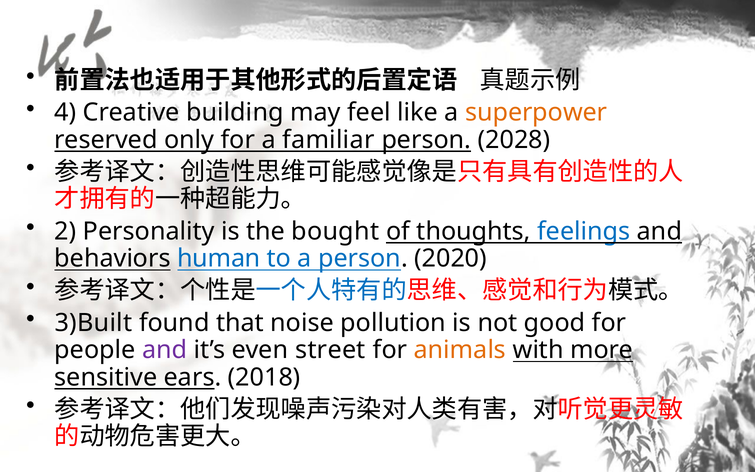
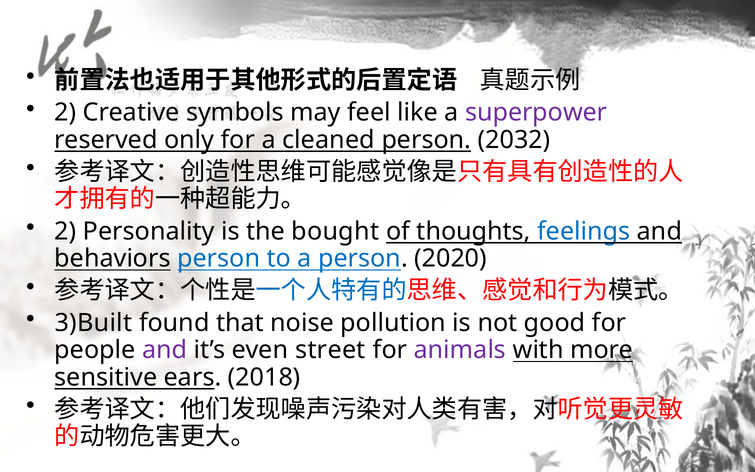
4 at (65, 112): 4 -> 2
building: building -> symbols
superpower colour: orange -> purple
familiar: familiar -> cleaned
2028: 2028 -> 2032
behaviors human: human -> person
animals colour: orange -> purple
